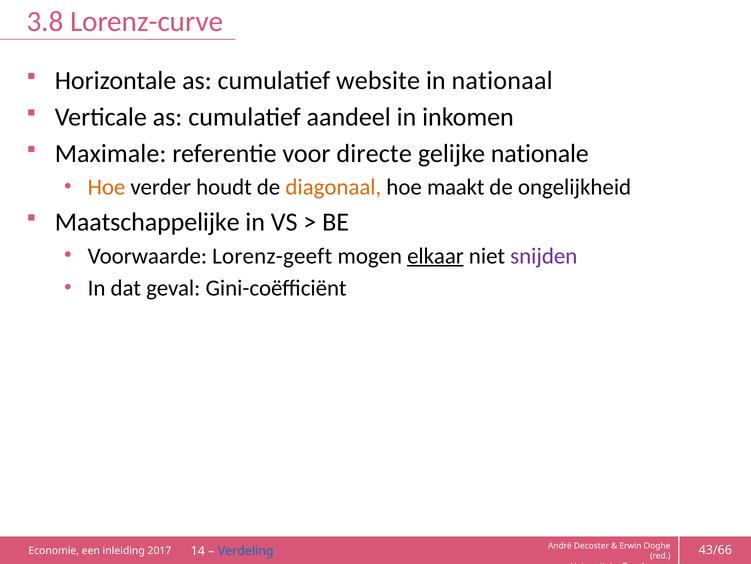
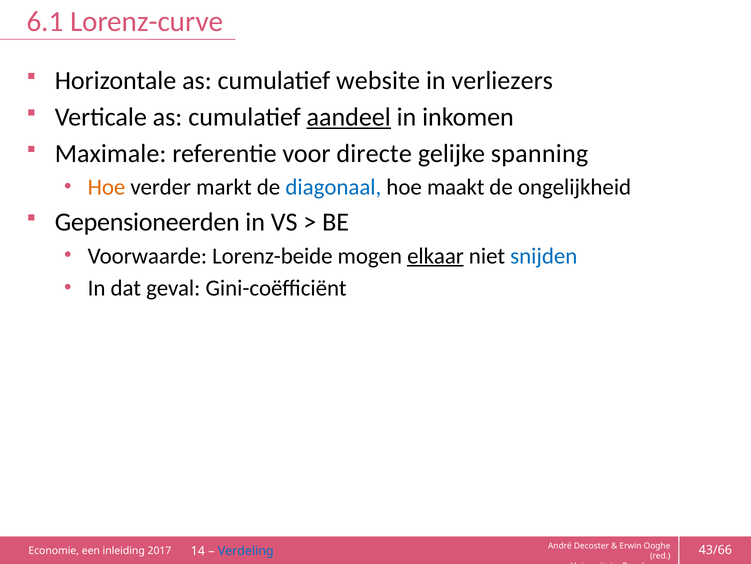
3.8: 3.8 -> 6.1
nationaal: nationaal -> verliezers
aandeel underline: none -> present
nationale: nationale -> spanning
houdt: houdt -> markt
diagonaal colour: orange -> blue
Maatschappelijke: Maatschappelijke -> Gepensioneerden
Lorenz-geeft: Lorenz-geeft -> Lorenz-beide
snijden colour: purple -> blue
